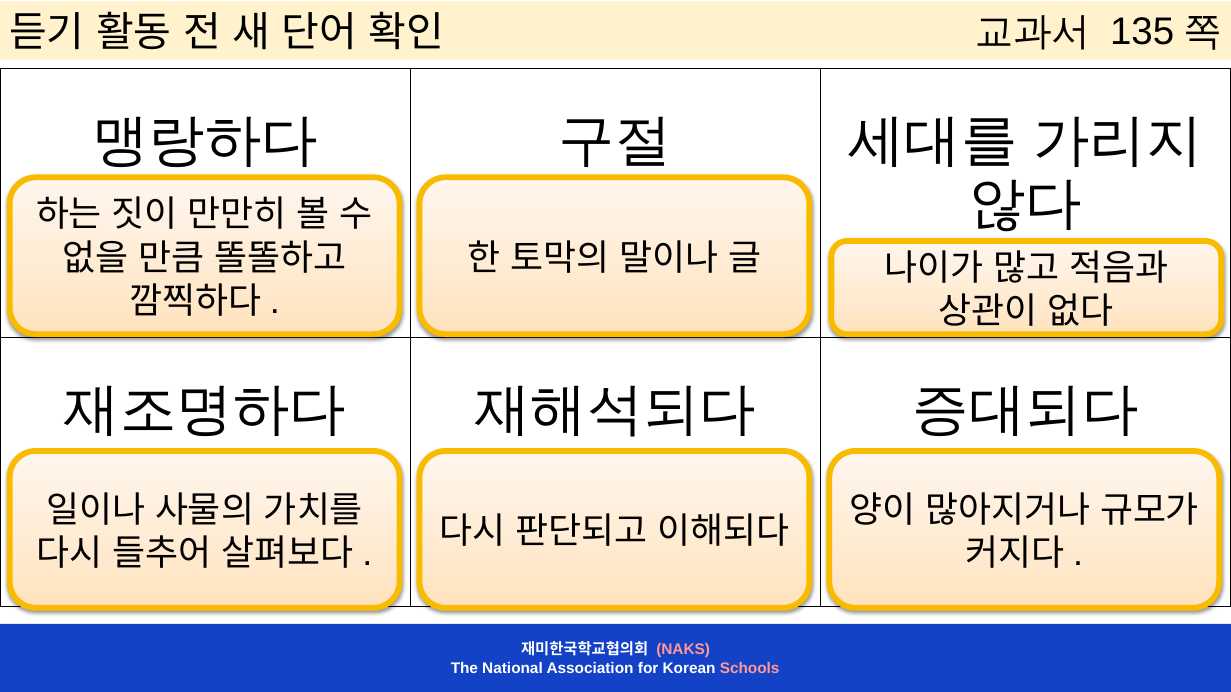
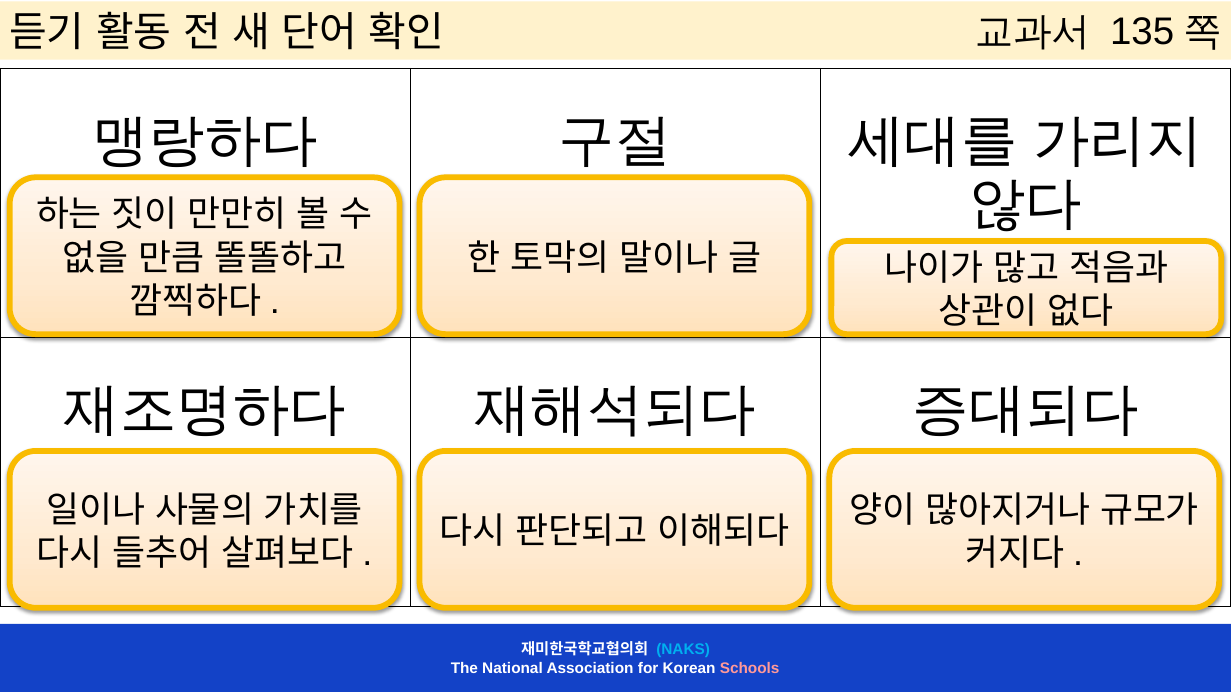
NAKS colour: pink -> light blue
